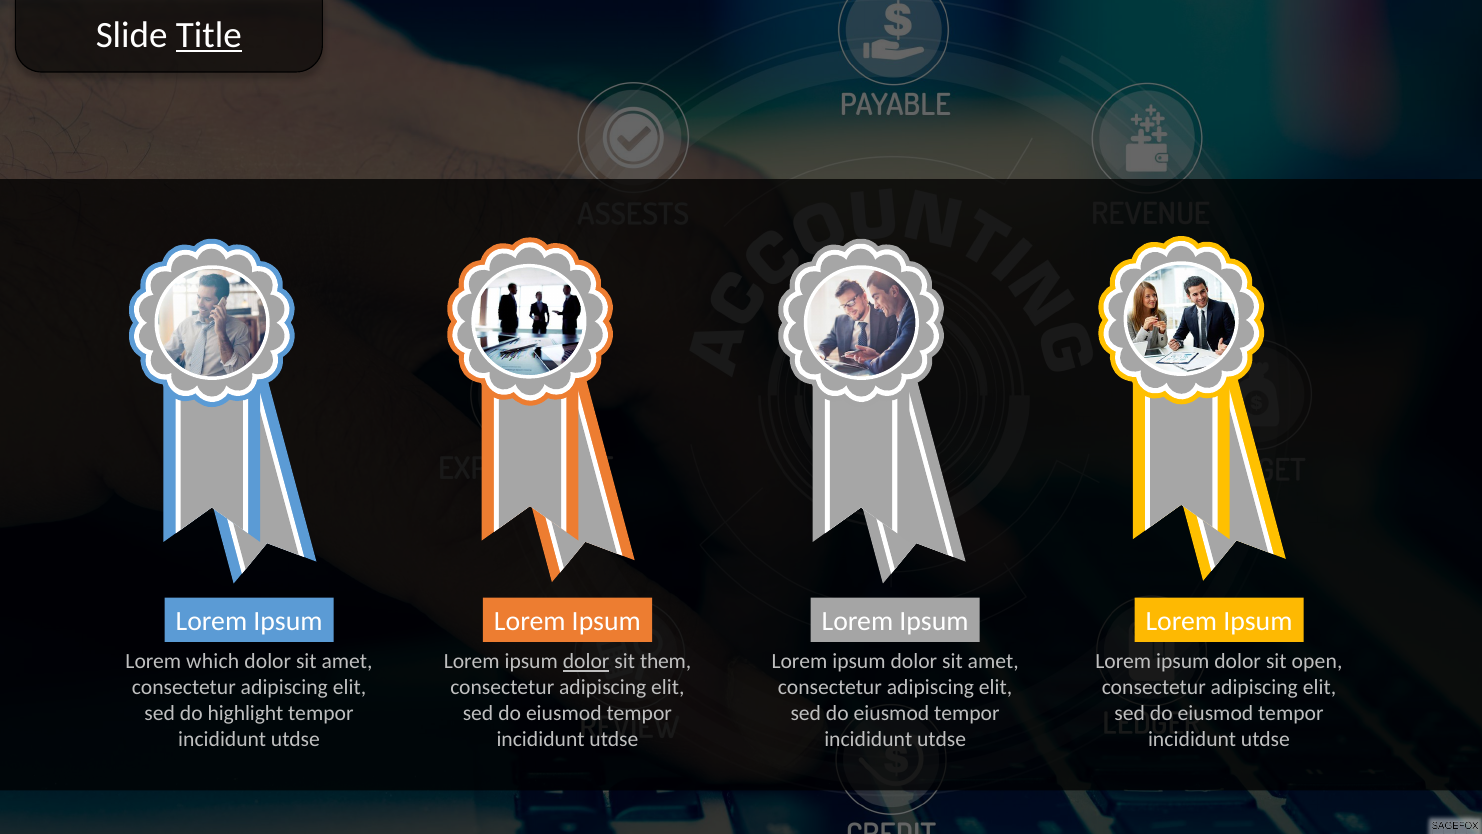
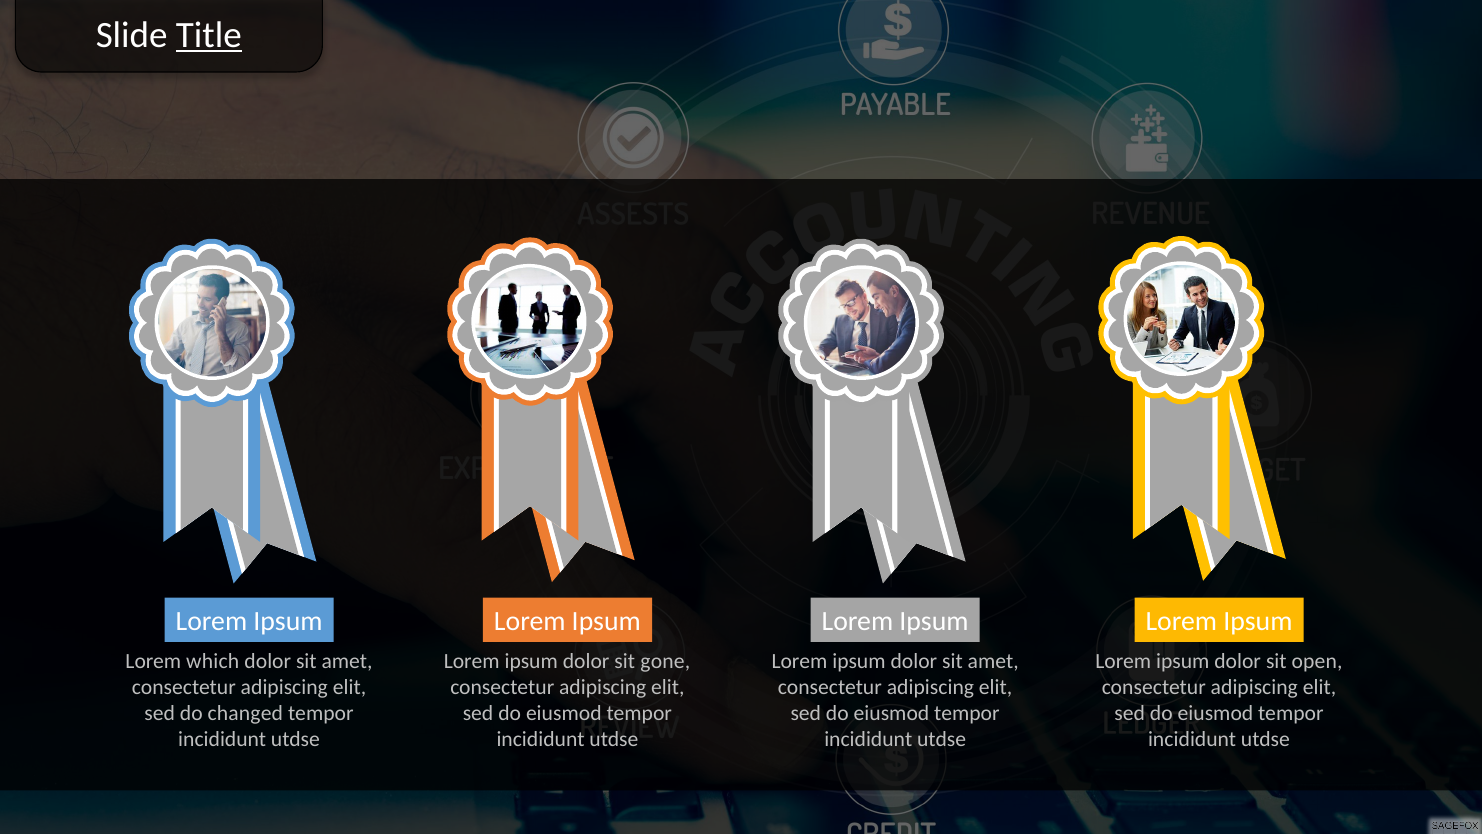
dolor at (586, 661) underline: present -> none
them: them -> gone
highlight: highlight -> changed
